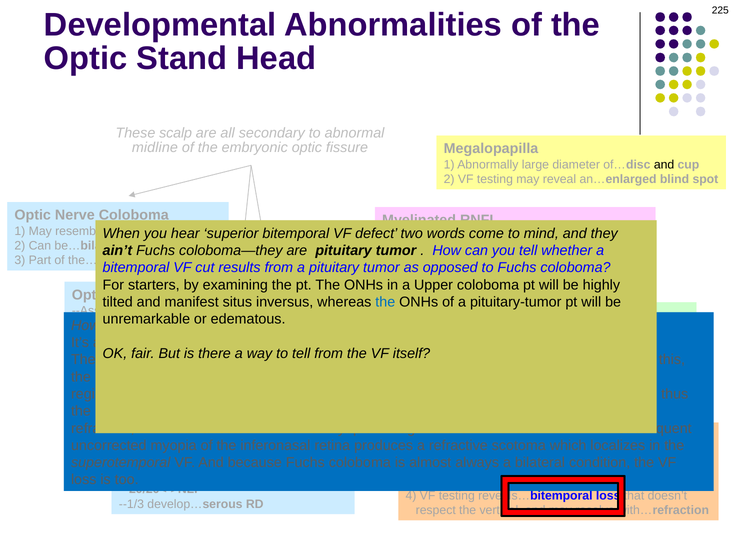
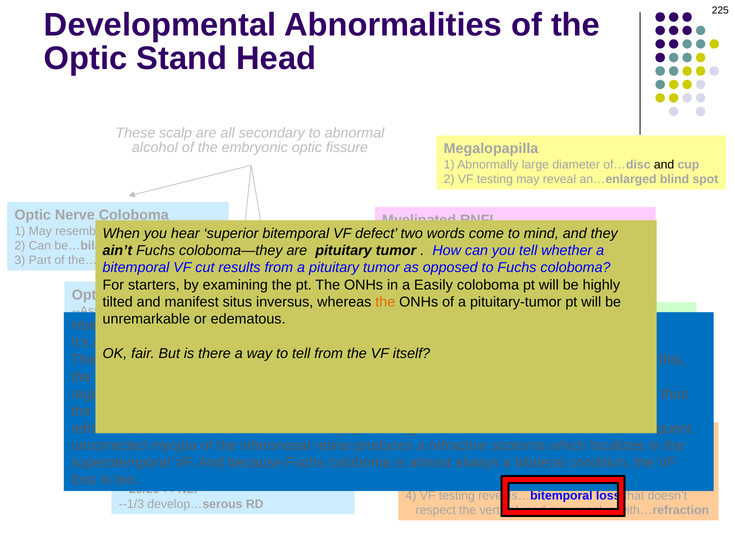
midline at (155, 148): midline -> alcohol
Upper: Upper -> Easily
the at (385, 302) colour: blue -> orange
